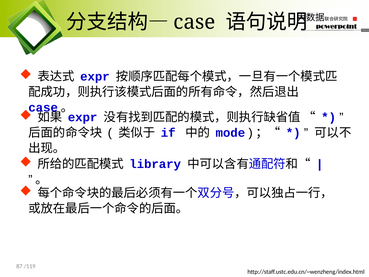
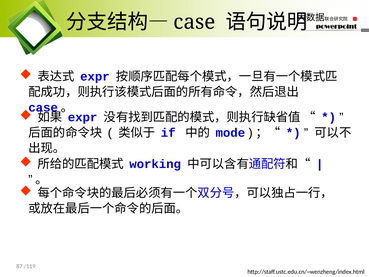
library: library -> working
